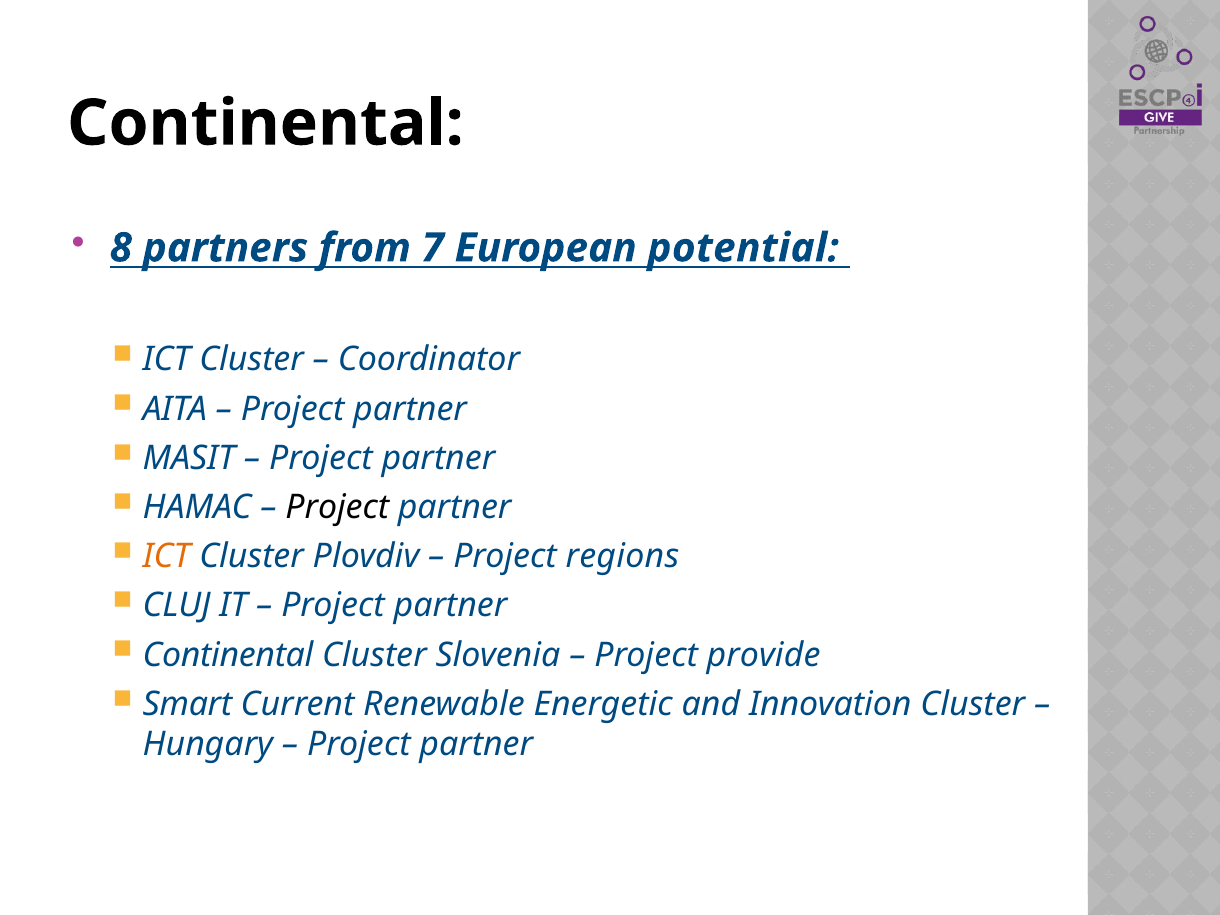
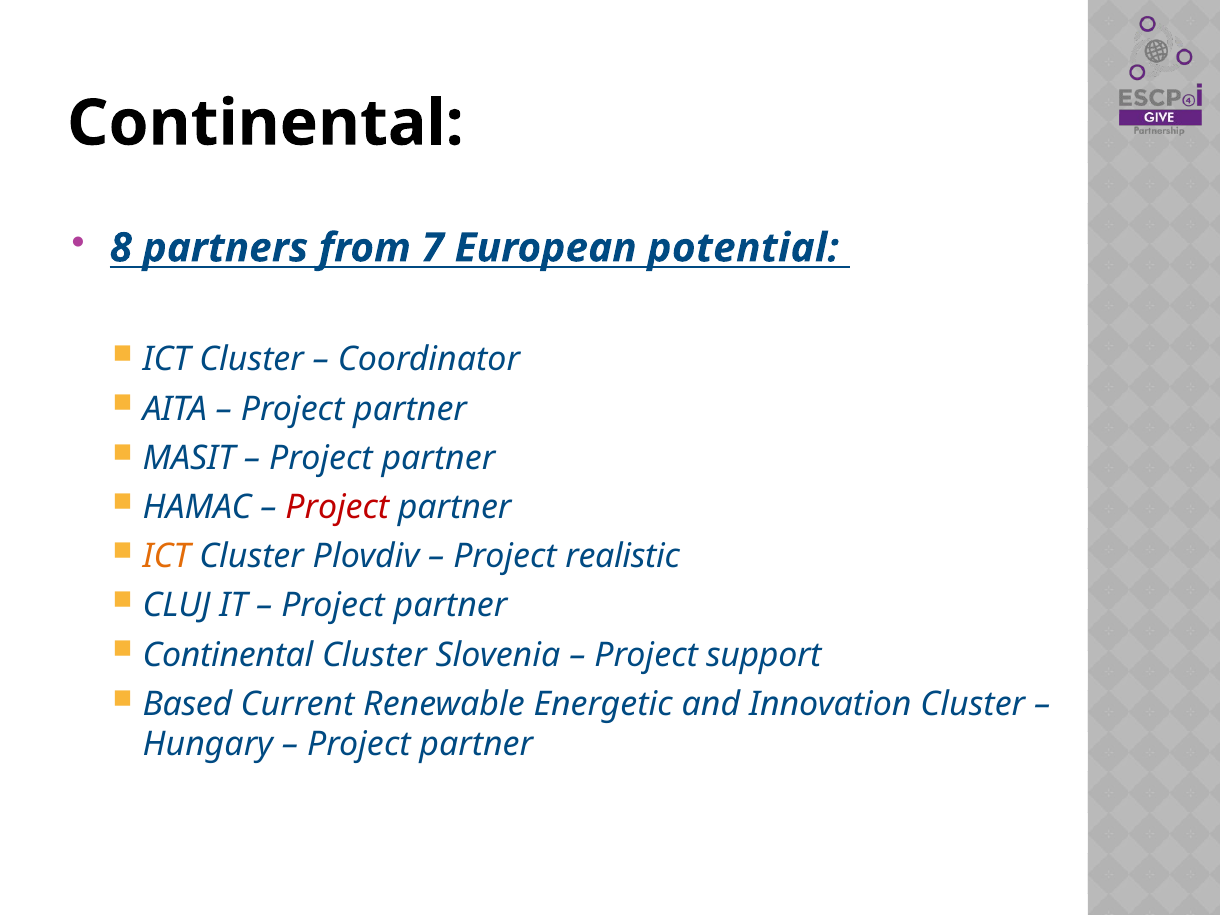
Project at (337, 507) colour: black -> red
regions: regions -> realistic
provide: provide -> support
Smart: Smart -> Based
